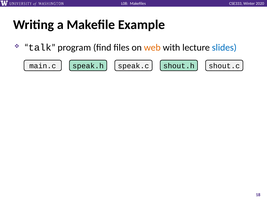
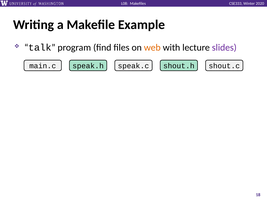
slides colour: blue -> purple
